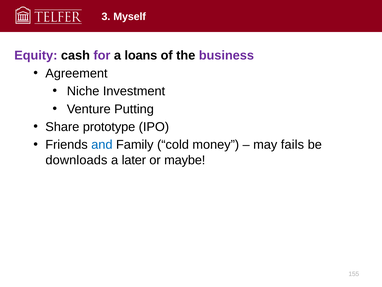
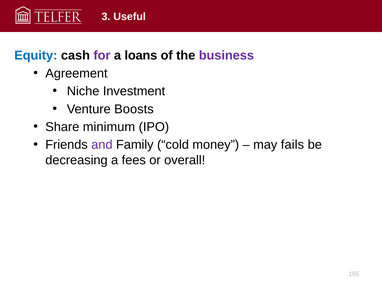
Myself: Myself -> Useful
Equity colour: purple -> blue
Putting: Putting -> Boosts
prototype: prototype -> minimum
and colour: blue -> purple
downloads: downloads -> decreasing
later: later -> fees
maybe: maybe -> overall
